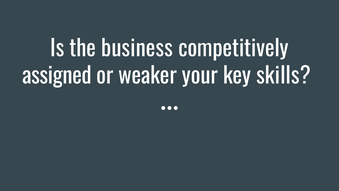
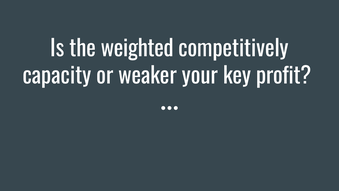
business: business -> weighted
assigned: assigned -> capacity
skills: skills -> profit
